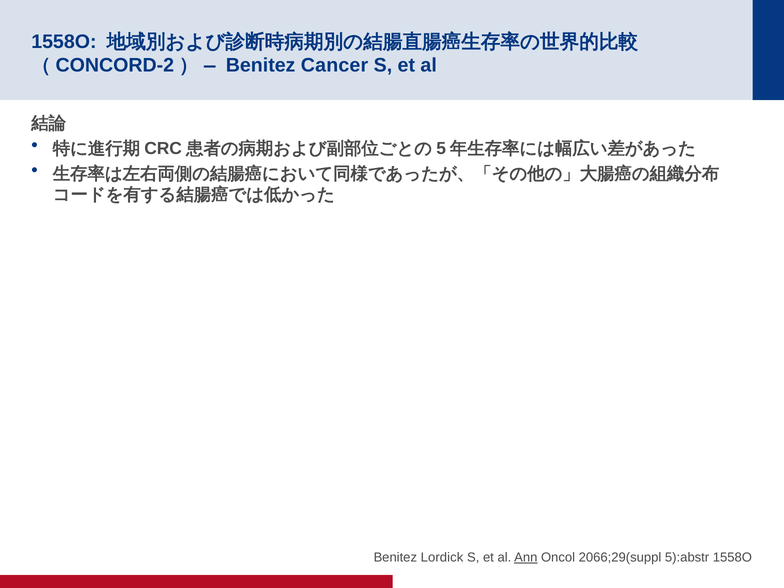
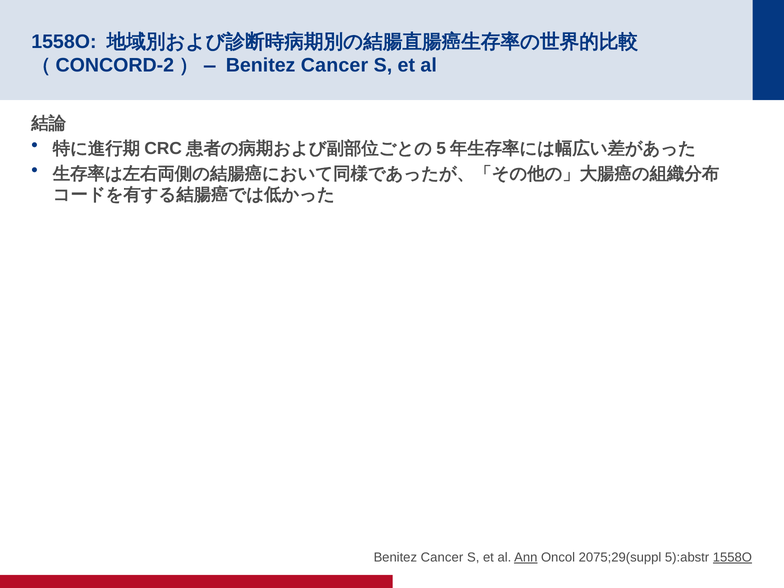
Lordick at (442, 557): Lordick -> Cancer
2066;29(suppl: 2066;29(suppl -> 2075;29(suppl
1558O at (732, 557) underline: none -> present
